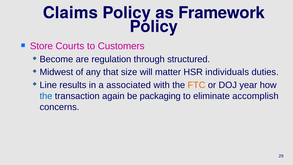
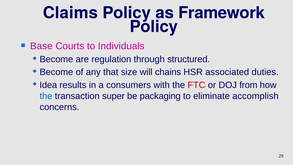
Store: Store -> Base
Customers: Customers -> Individuals
Midwest at (56, 72): Midwest -> Become
matter: matter -> chains
individuals: individuals -> associated
Line: Line -> Idea
associated: associated -> consumers
FTC colour: orange -> red
year: year -> from
again: again -> super
